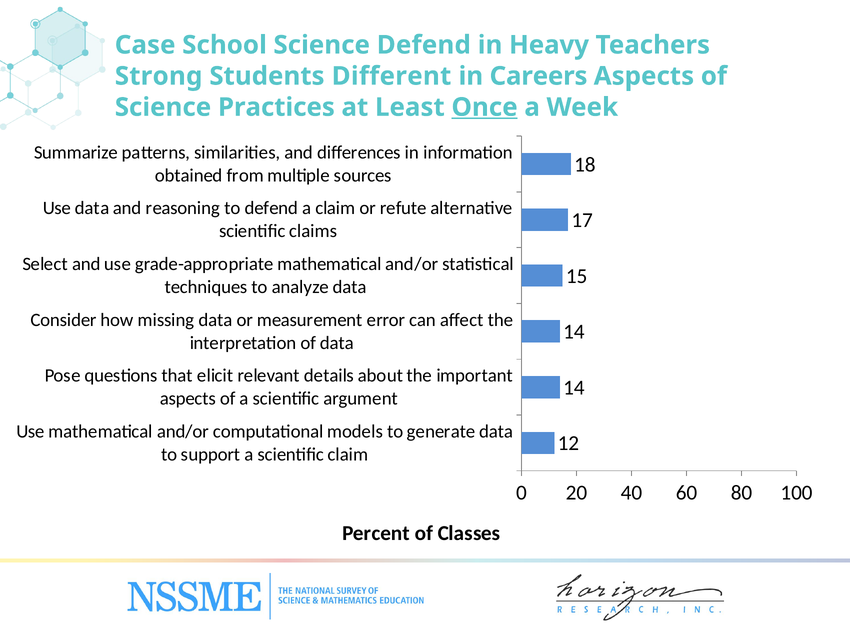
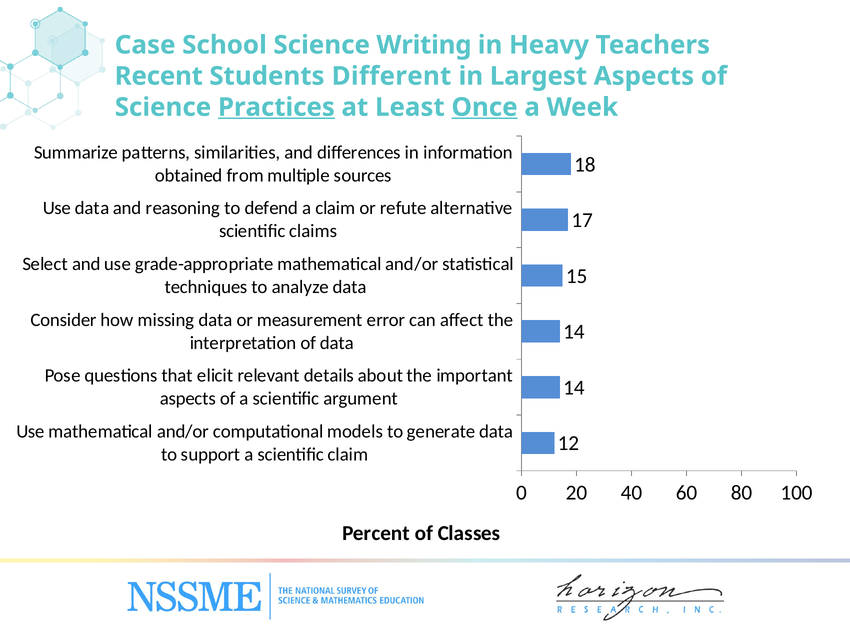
Science Defend: Defend -> Writing
Strong: Strong -> Recent
Careers: Careers -> Largest
Practices underline: none -> present
